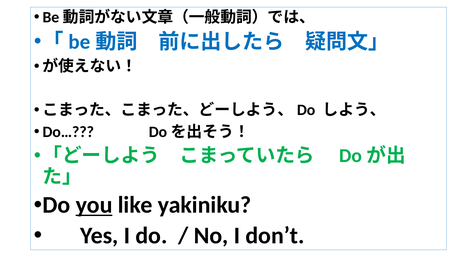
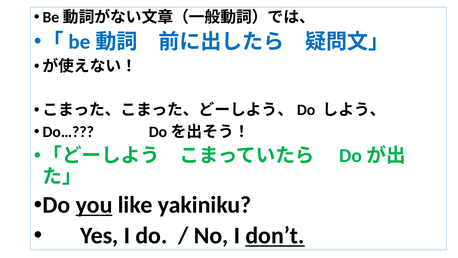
don’t underline: none -> present
